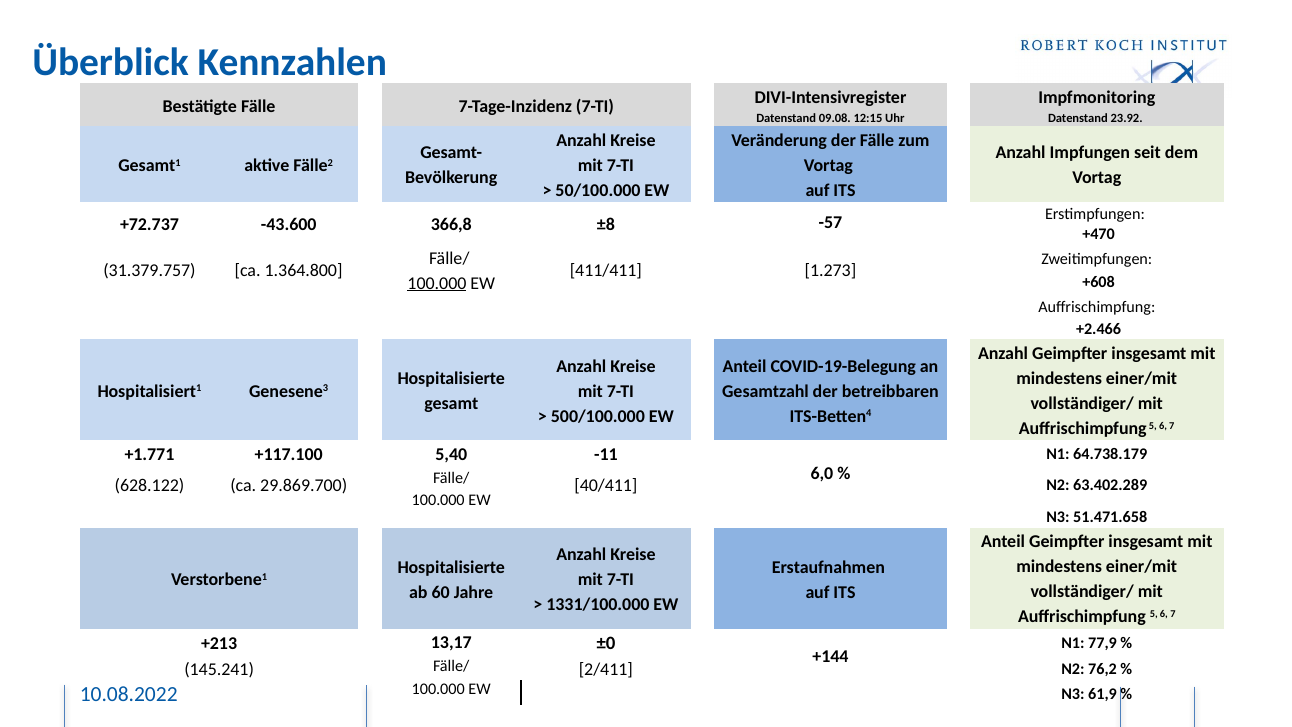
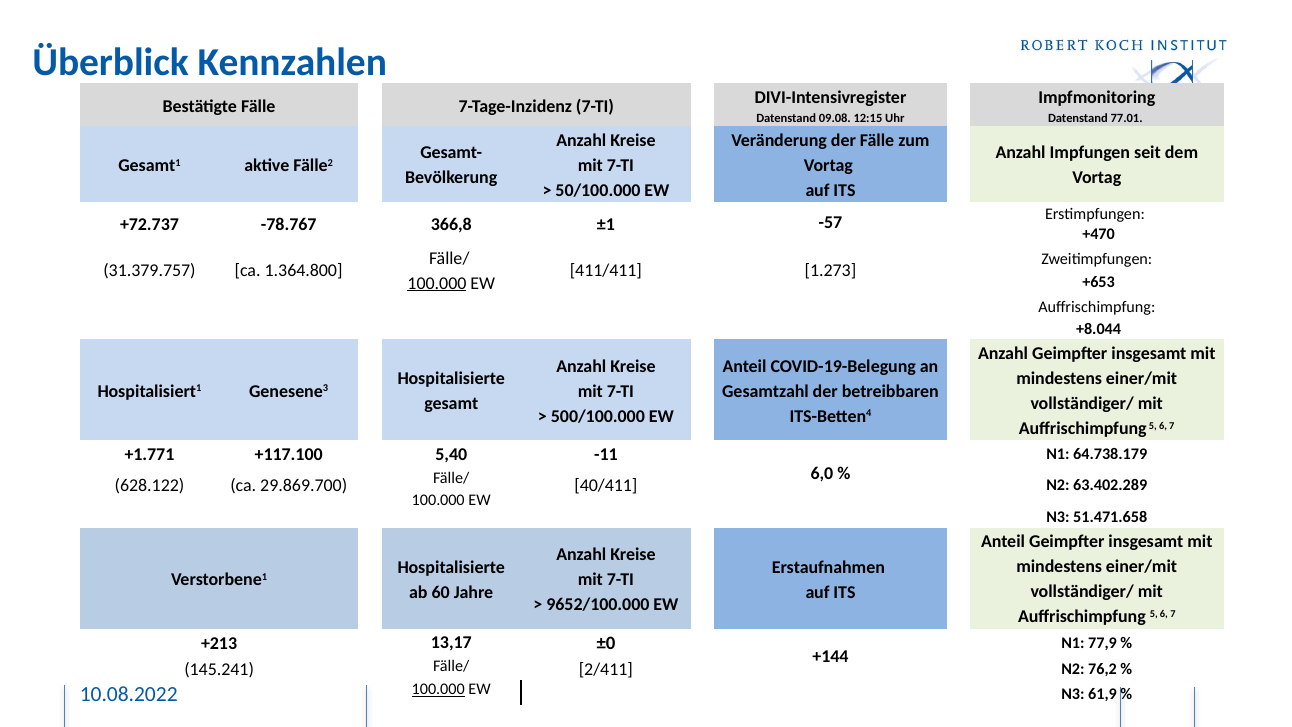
23.92: 23.92 -> 77.01
-43.600: -43.600 -> -78.767
±8: ±8 -> ±1
+608: +608 -> +653
+2.466: +2.466 -> +8.044
1331/100.000: 1331/100.000 -> 9652/100.000
100.000 at (438, 689) underline: none -> present
